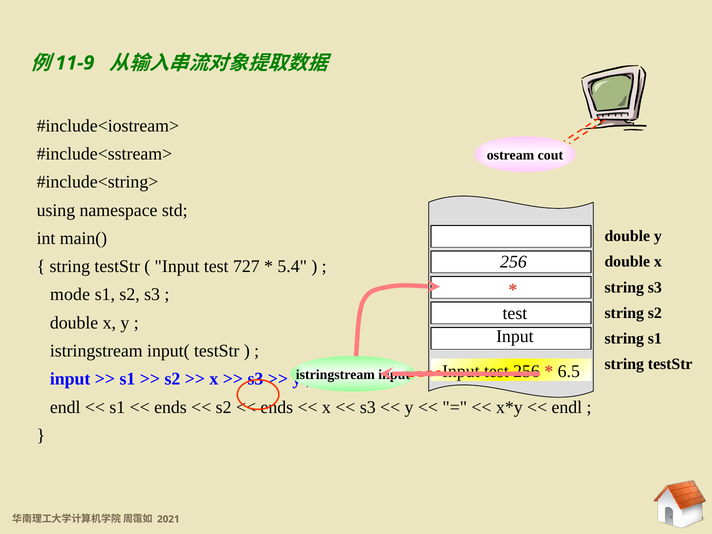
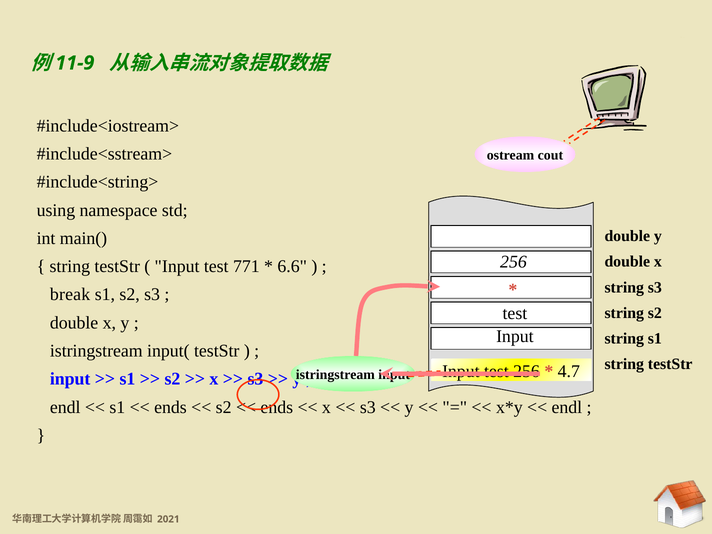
727: 727 -> 771
5.4: 5.4 -> 6.6
mode: mode -> break
6.5: 6.5 -> 4.7
